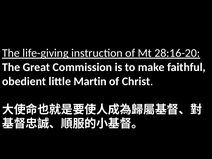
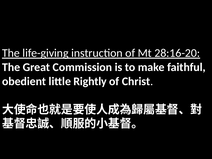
Martin: Martin -> Rightly
